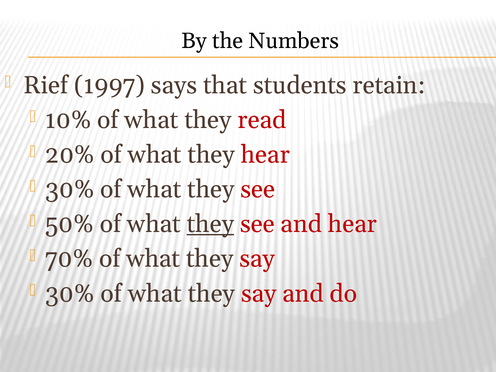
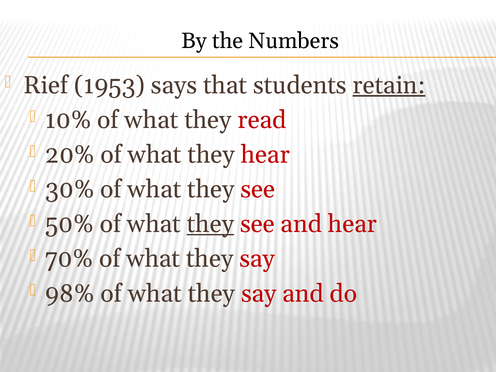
1997: 1997 -> 1953
retain underline: none -> present
30% at (70, 294): 30% -> 98%
